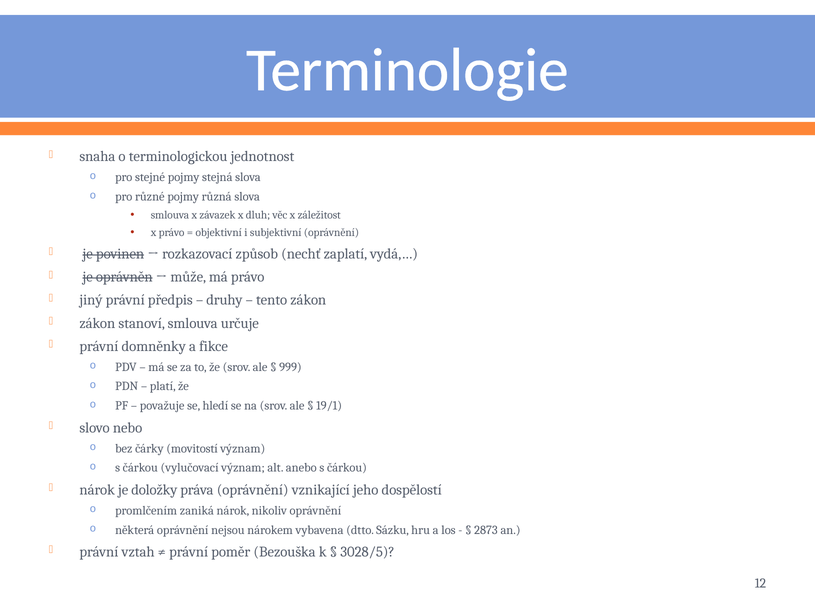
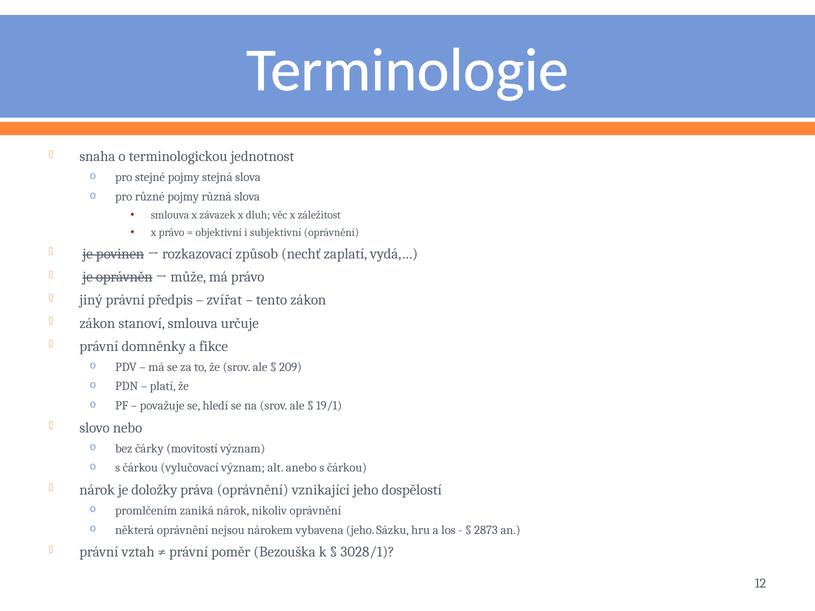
druhy: druhy -> zvířat
999: 999 -> 209
vybavena dtto: dtto -> jeho
3028/5: 3028/5 -> 3028/1
